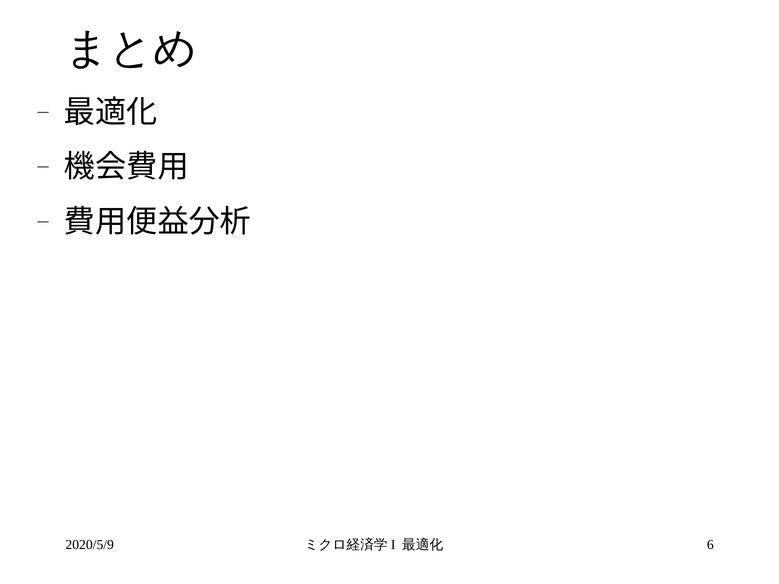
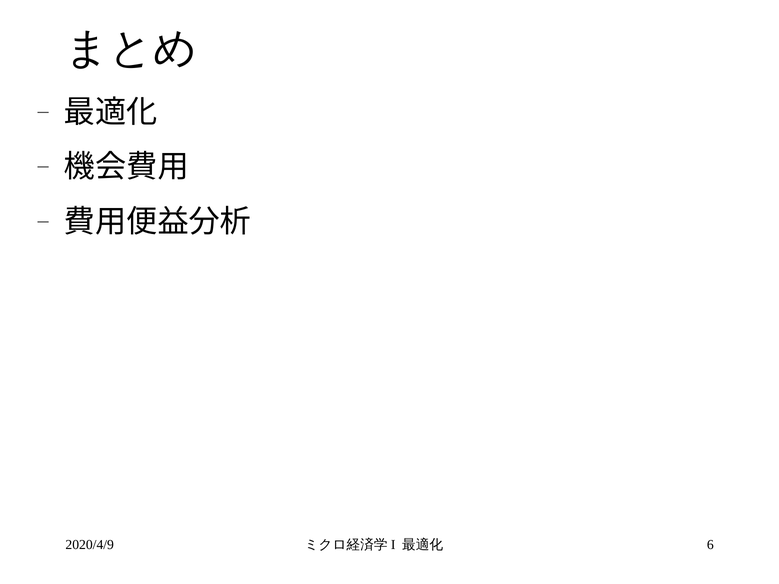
2020/5/9: 2020/5/9 -> 2020/4/9
